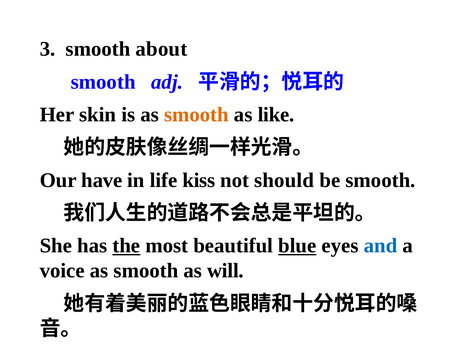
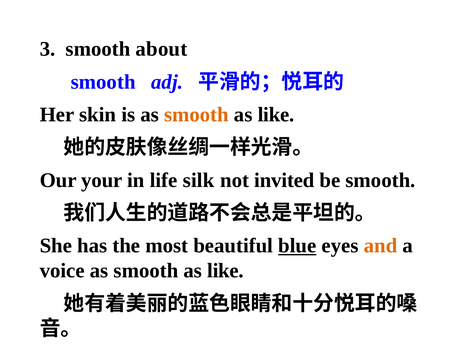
have: have -> your
kiss: kiss -> silk
should: should -> invited
the underline: present -> none
and colour: blue -> orange
will at (226, 271): will -> like
